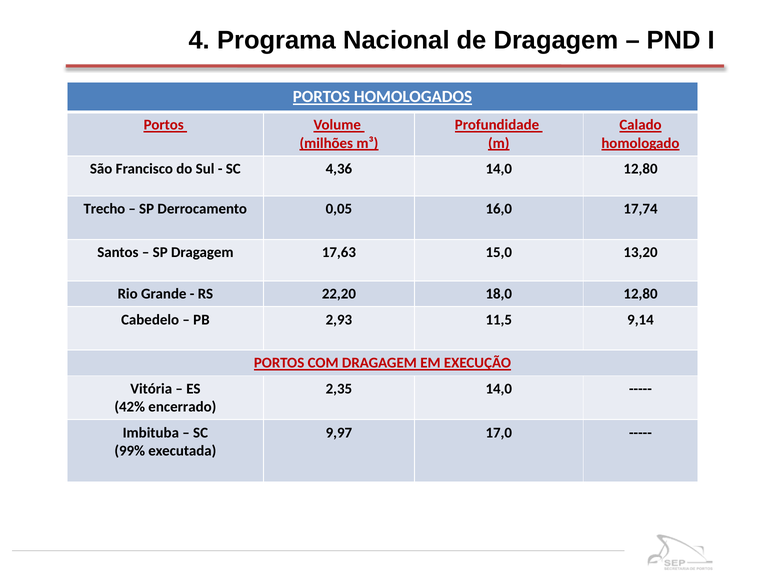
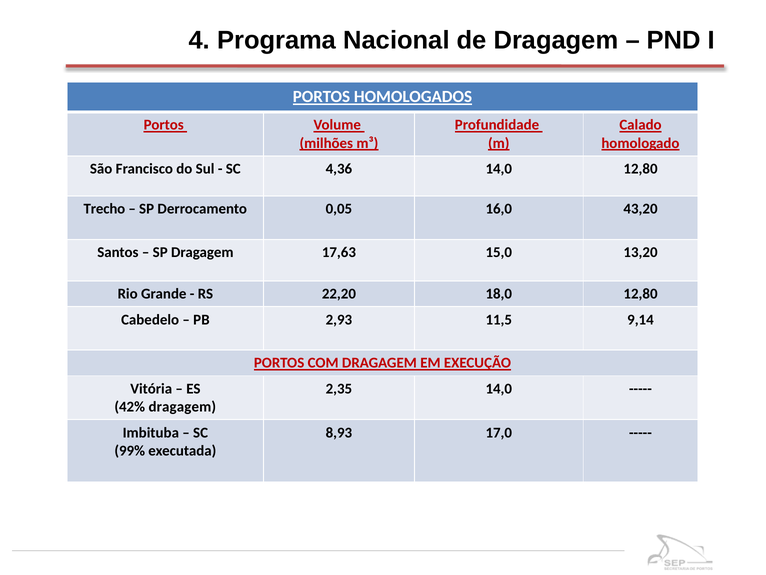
17,74: 17,74 -> 43,20
42% encerrado: encerrado -> dragagem
9,97: 9,97 -> 8,93
